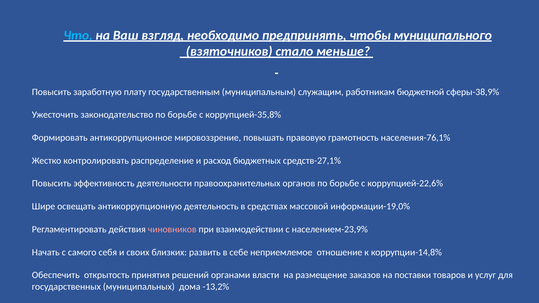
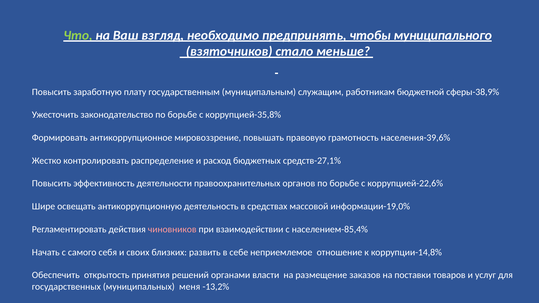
Что colour: light blue -> light green
населения-76,1%: населения-76,1% -> населения-39,6%
населением-23,9%: населением-23,9% -> населением-85,4%
дома: дома -> меня
